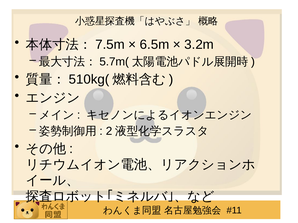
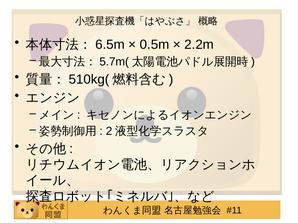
7.5m: 7.5m -> 6.5m
6.5m: 6.5m -> 0.5m
3.2m: 3.2m -> 2.2m
